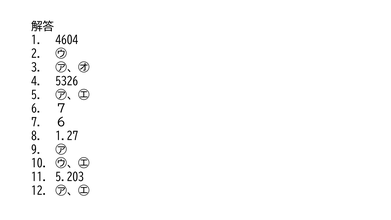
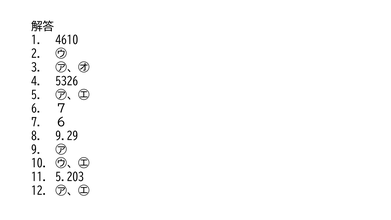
4604: 4604 -> 4610
1.27: 1.27 -> 9.29
